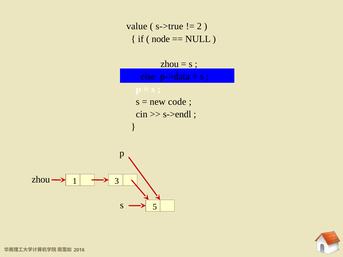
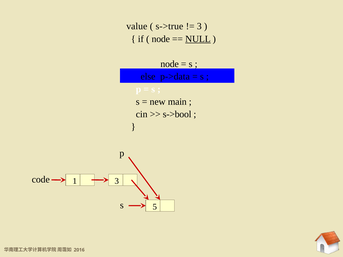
2 at (199, 26): 2 -> 3
NULL underline: none -> present
zhou at (170, 64): zhou -> node
code: code -> main
s->endl: s->endl -> s->bool
zhou at (41, 180): zhou -> code
